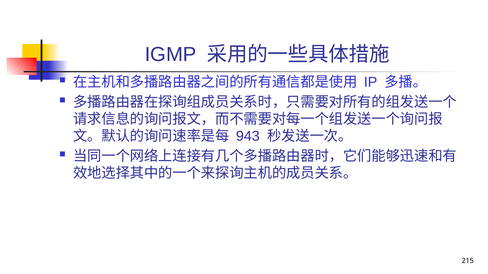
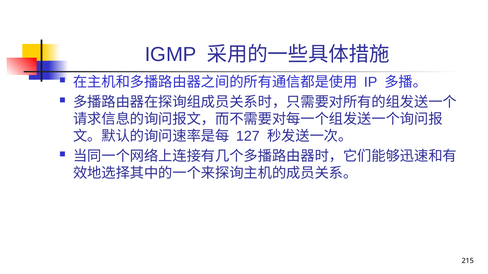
943: 943 -> 127
